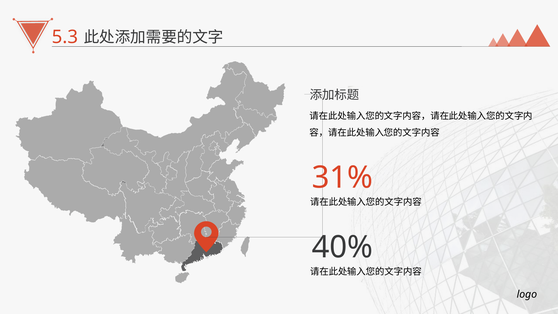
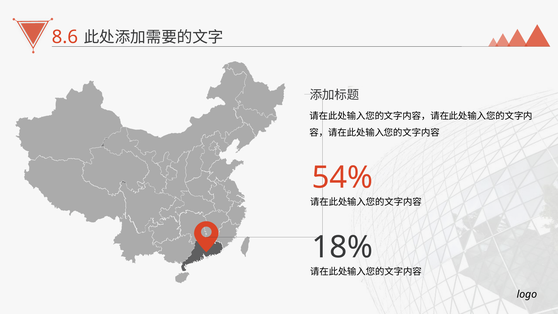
5.3: 5.3 -> 8.6
31%: 31% -> 54%
40%: 40% -> 18%
